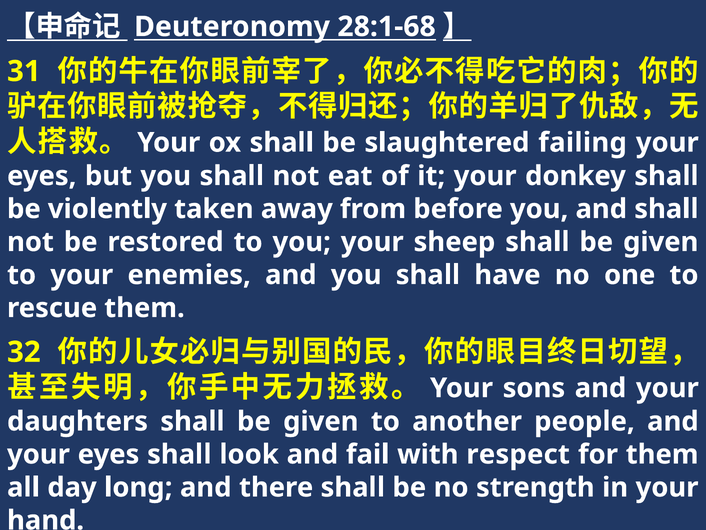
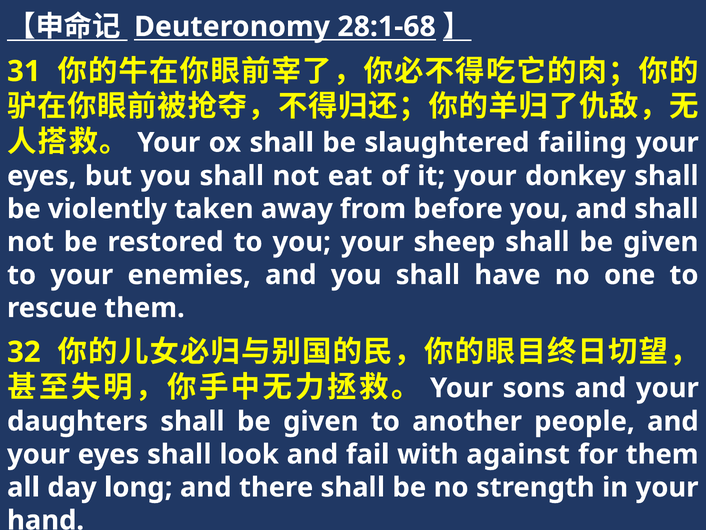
respect: respect -> against
